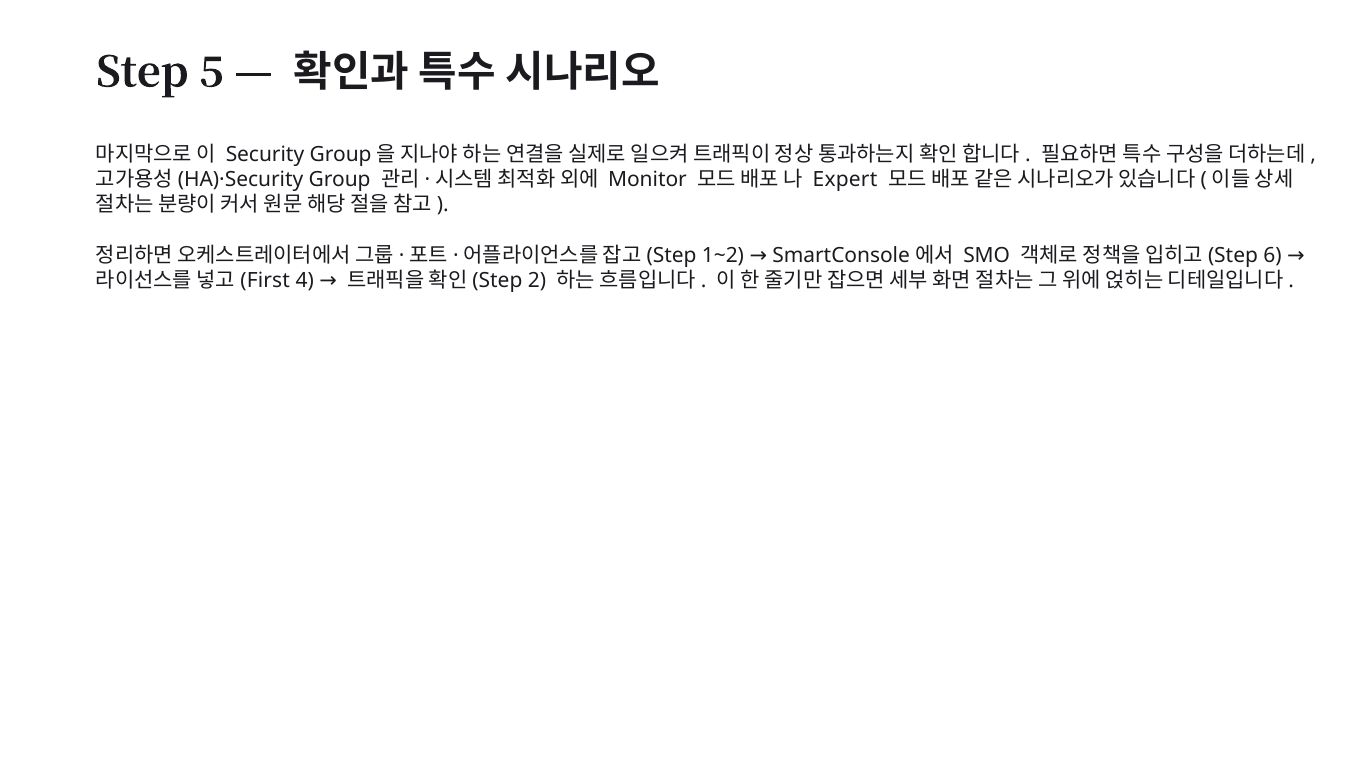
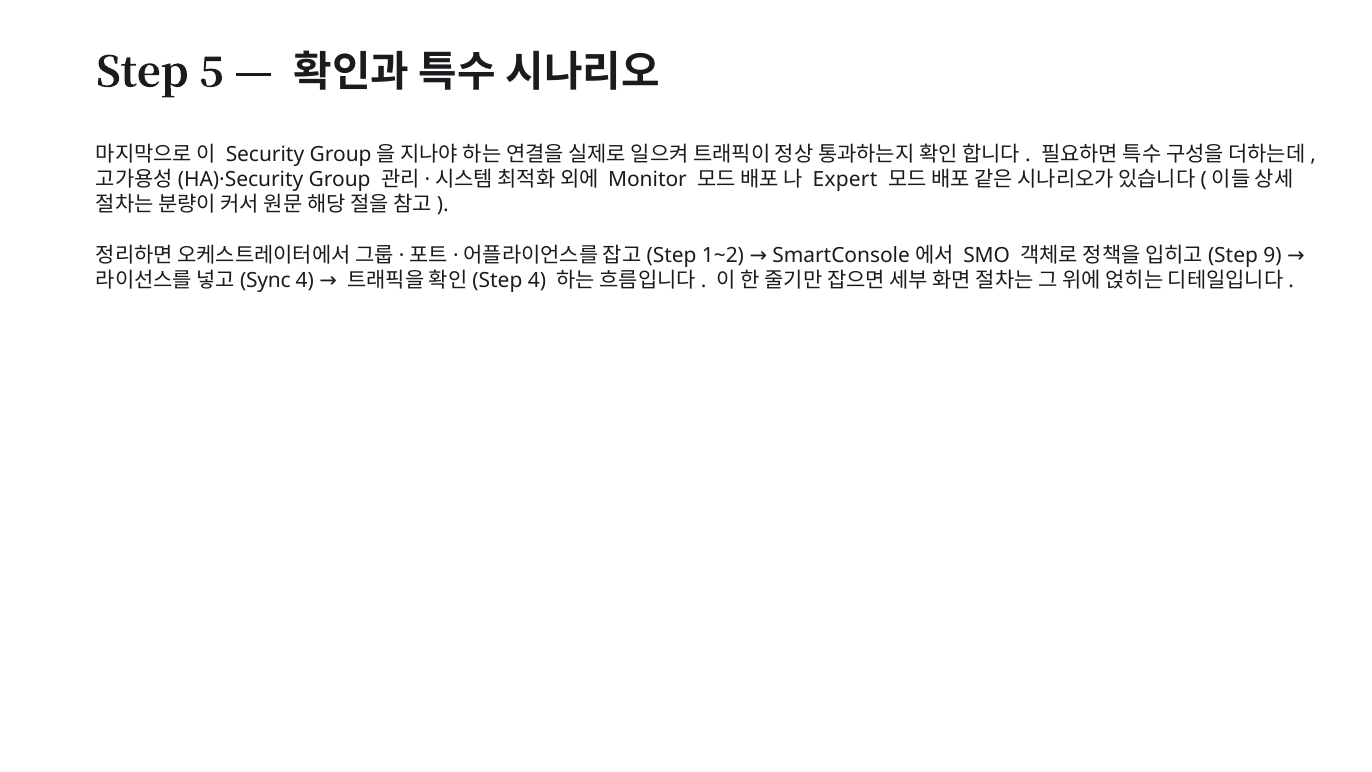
6: 6 -> 9
First: First -> Sync
Step 2: 2 -> 4
